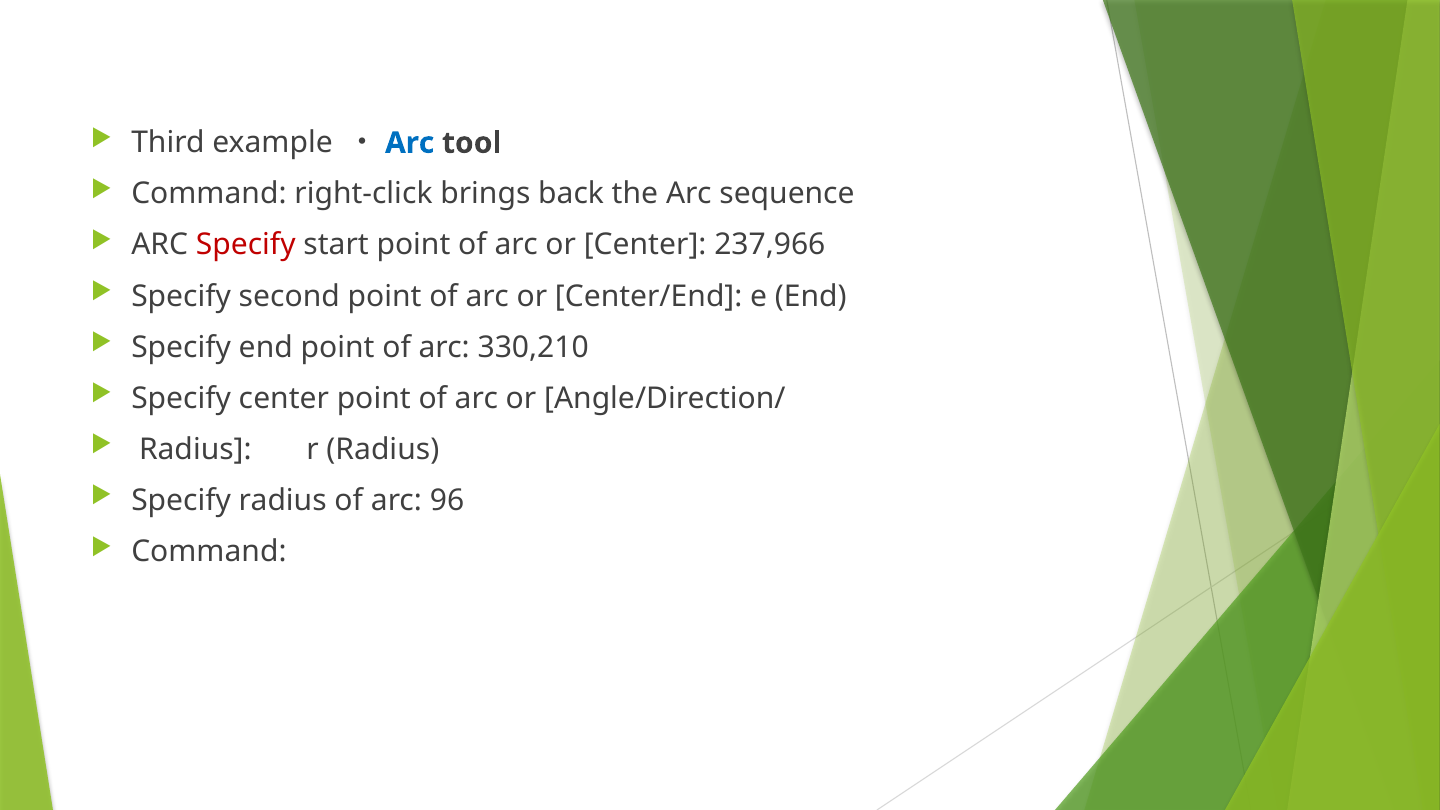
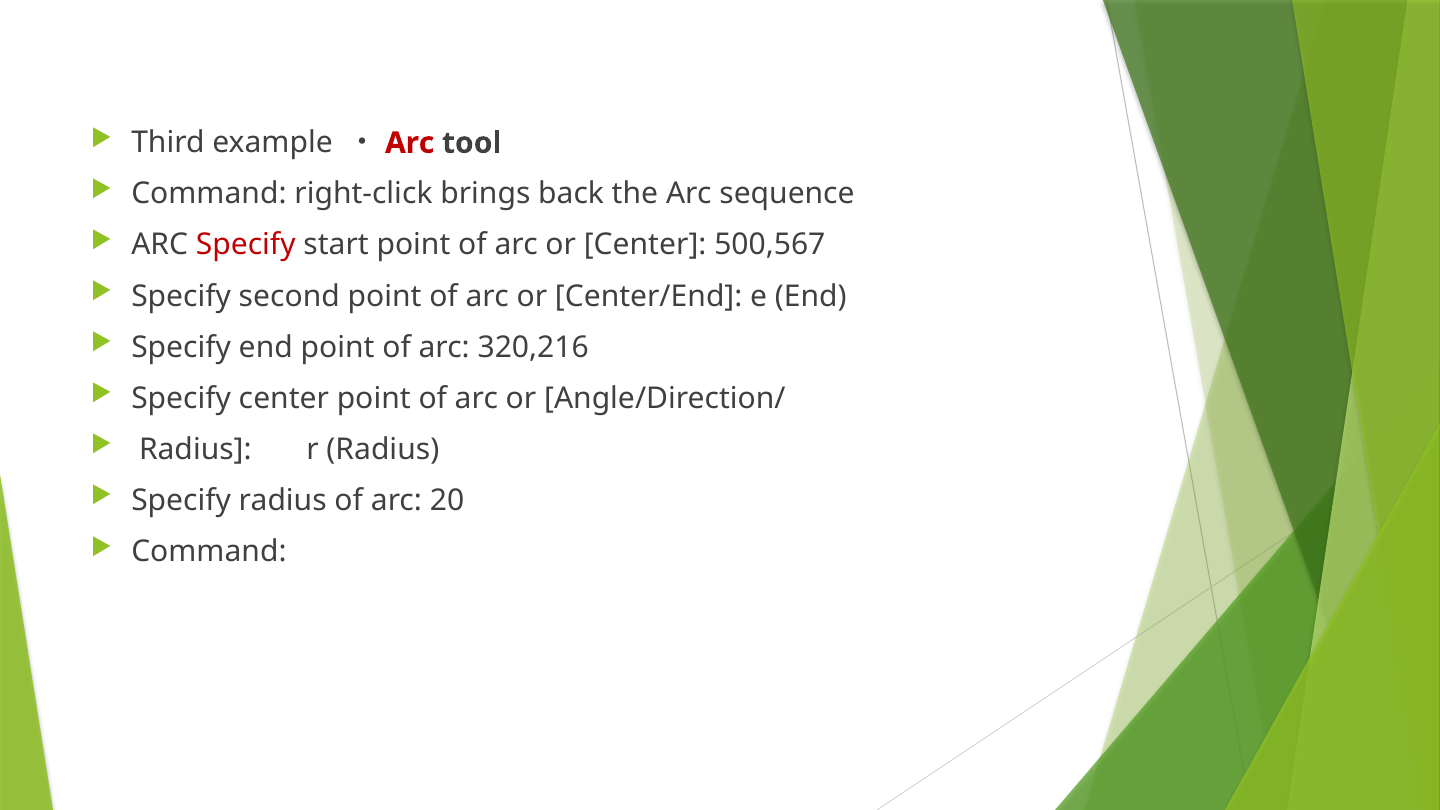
Arc at (410, 143) colour: blue -> red
237,966: 237,966 -> 500,567
330,210: 330,210 -> 320,216
96: 96 -> 20
